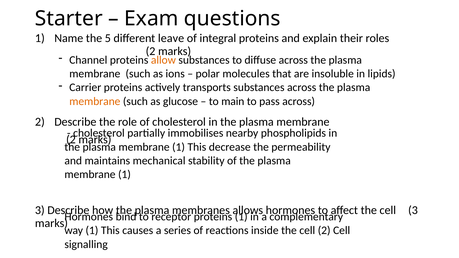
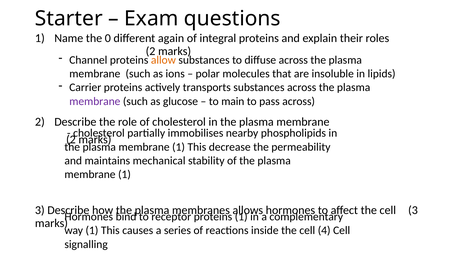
5: 5 -> 0
leave: leave -> again
membrane at (95, 101) colour: orange -> purple
cell 2: 2 -> 4
